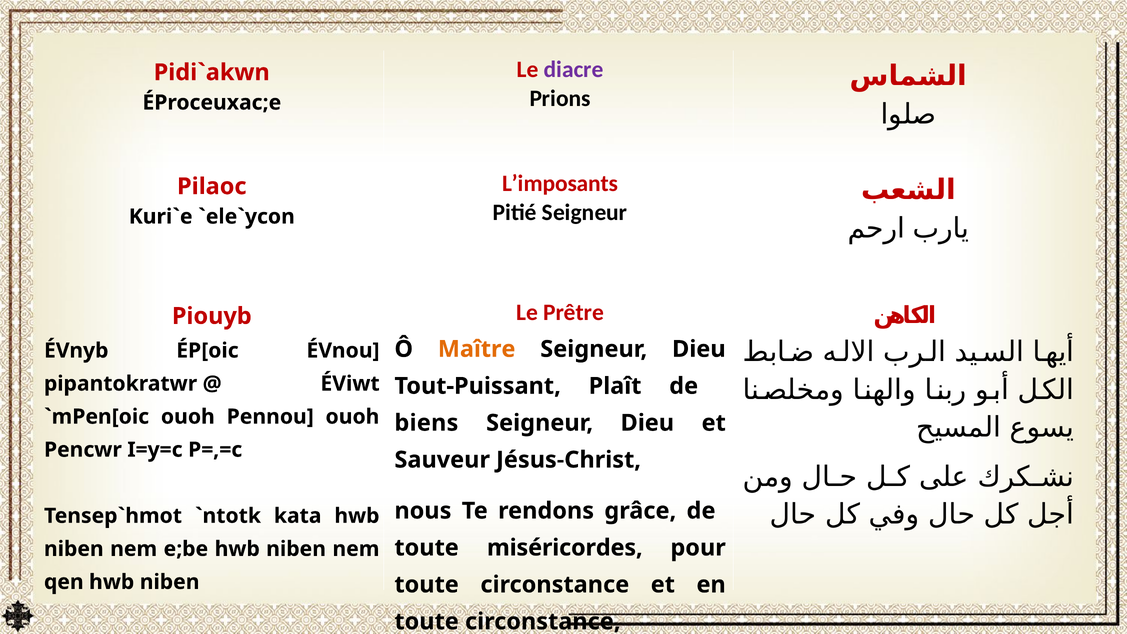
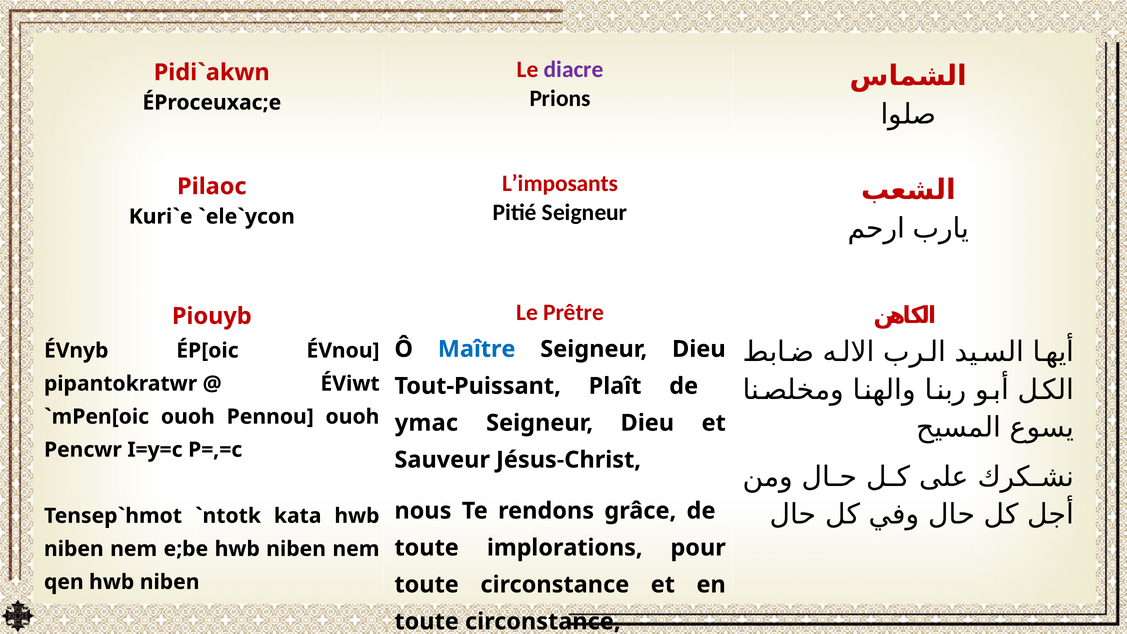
Maître colour: orange -> blue
biens: biens -> ymac
miséricordes: miséricordes -> implorations
